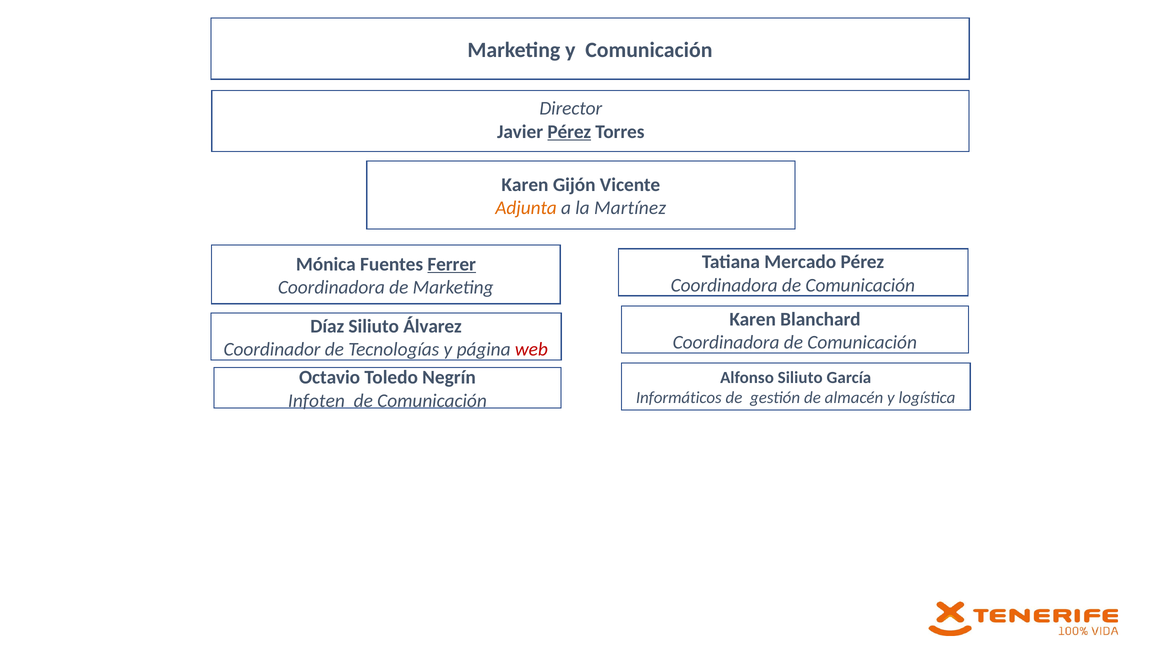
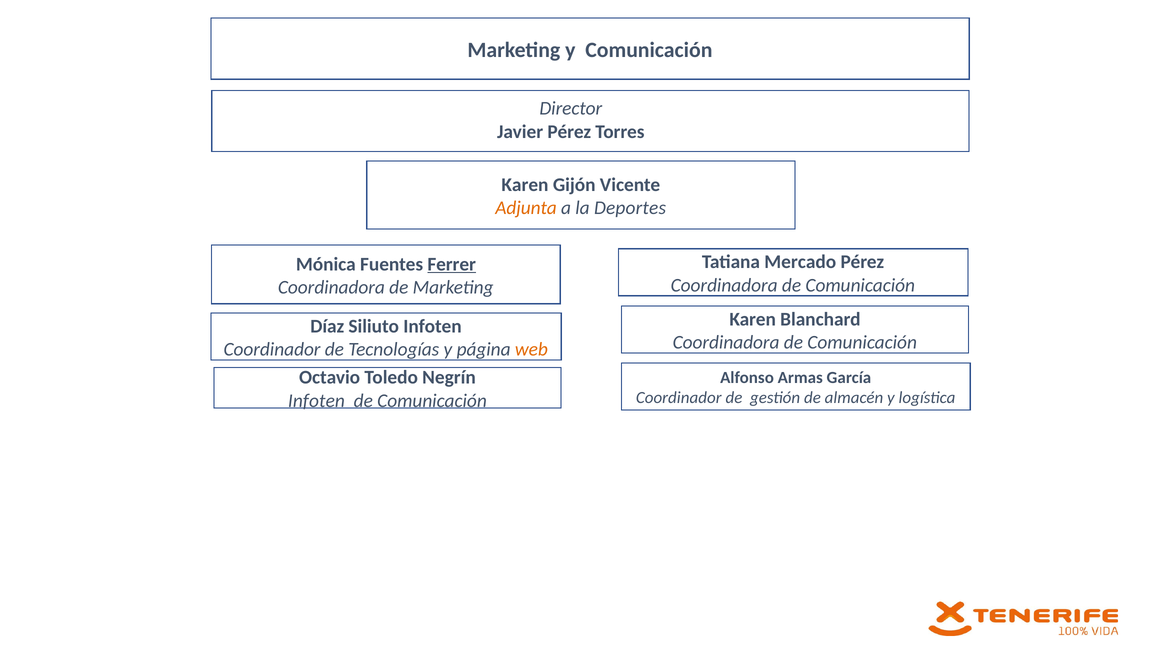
Pérez at (569, 132) underline: present -> none
Martínez: Martínez -> Deportes
Siliuto Álvarez: Álvarez -> Infoten
web colour: red -> orange
Alfonso Siliuto: Siliuto -> Armas
Informáticos at (679, 398): Informáticos -> Coordinador
